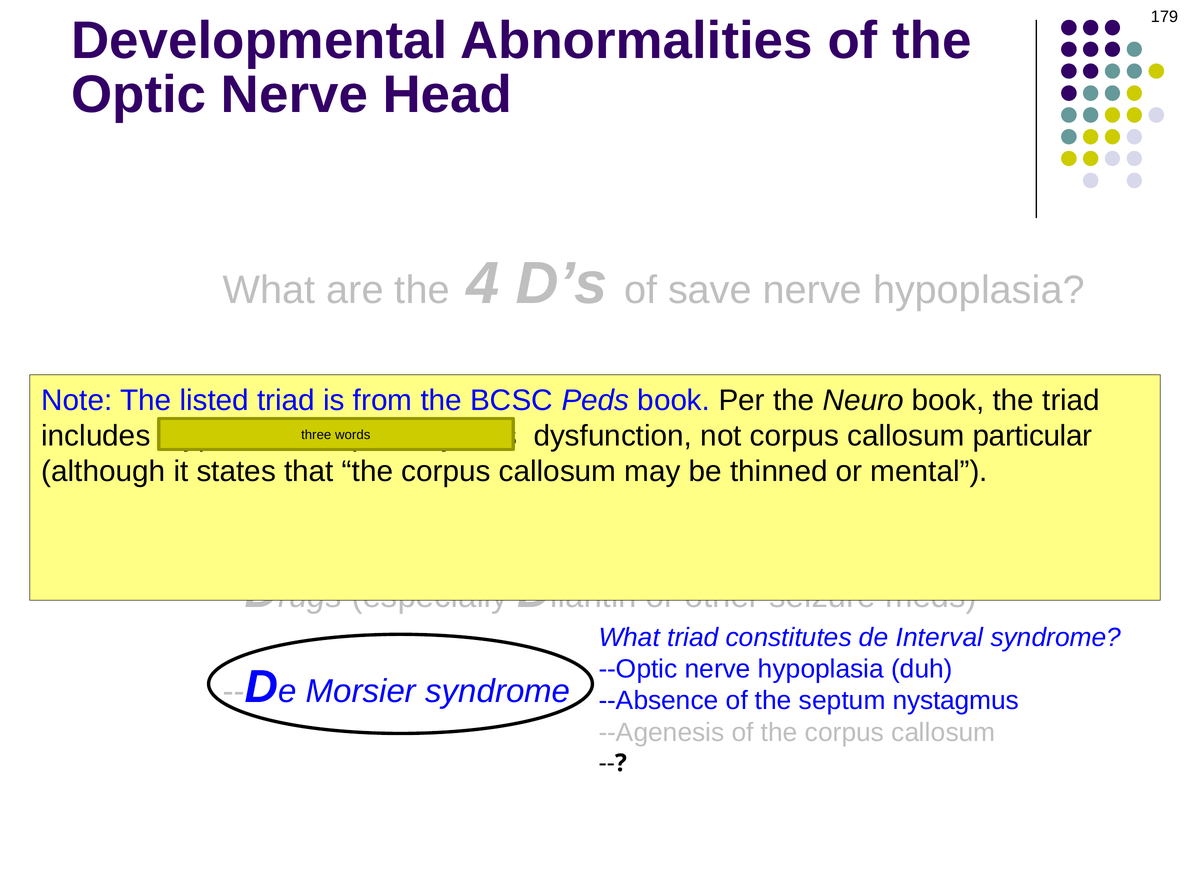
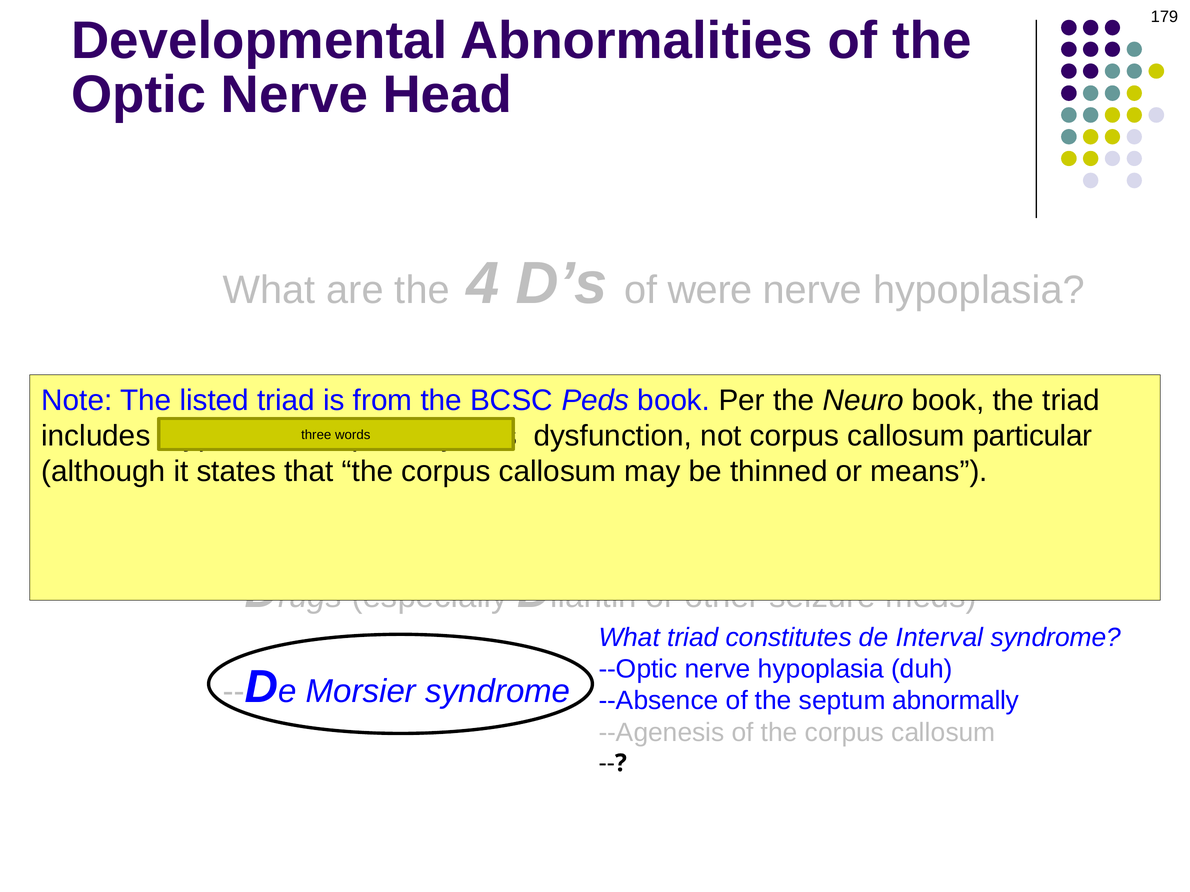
save: save -> were
mental: mental -> means
nystagmus: nystagmus -> abnormally
